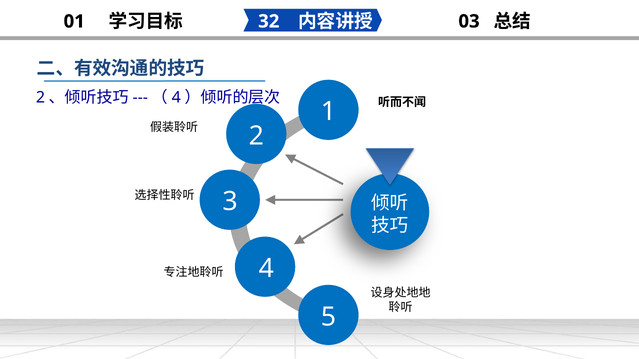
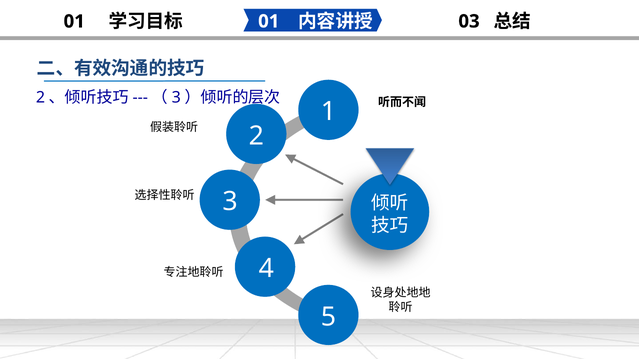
32 at (269, 21): 32 -> 01
4 at (176, 98): 4 -> 3
